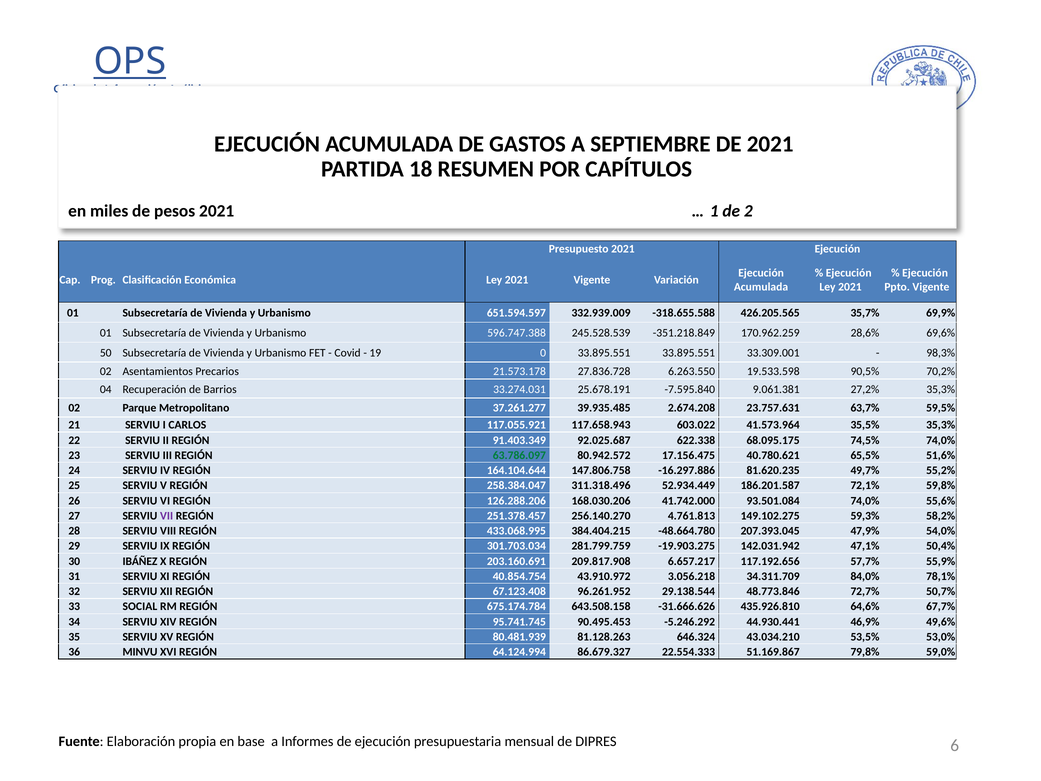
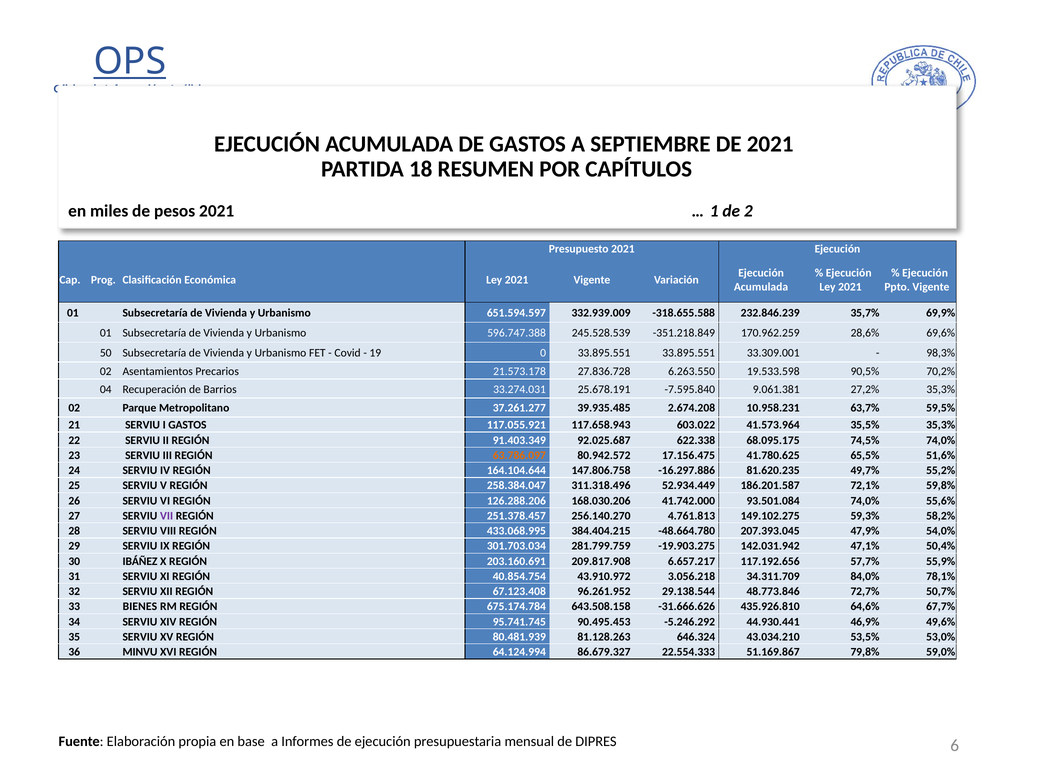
426.205.565: 426.205.565 -> 232.846.239
23.757.631: 23.757.631 -> 10.958.231
I CARLOS: CARLOS -> GASTOS
63.786.097 colour: green -> orange
40.780.621: 40.780.621 -> 41.780.625
SOCIAL: SOCIAL -> BIENES
